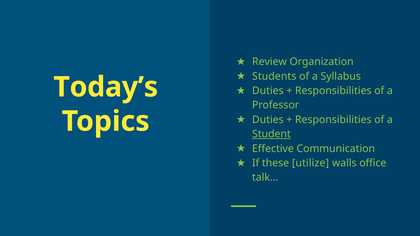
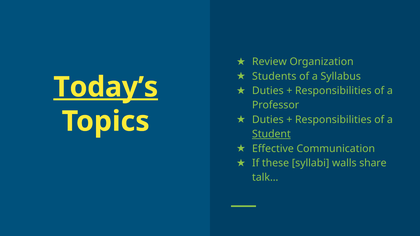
Today’s underline: none -> present
utilize: utilize -> syllabi
office: office -> share
